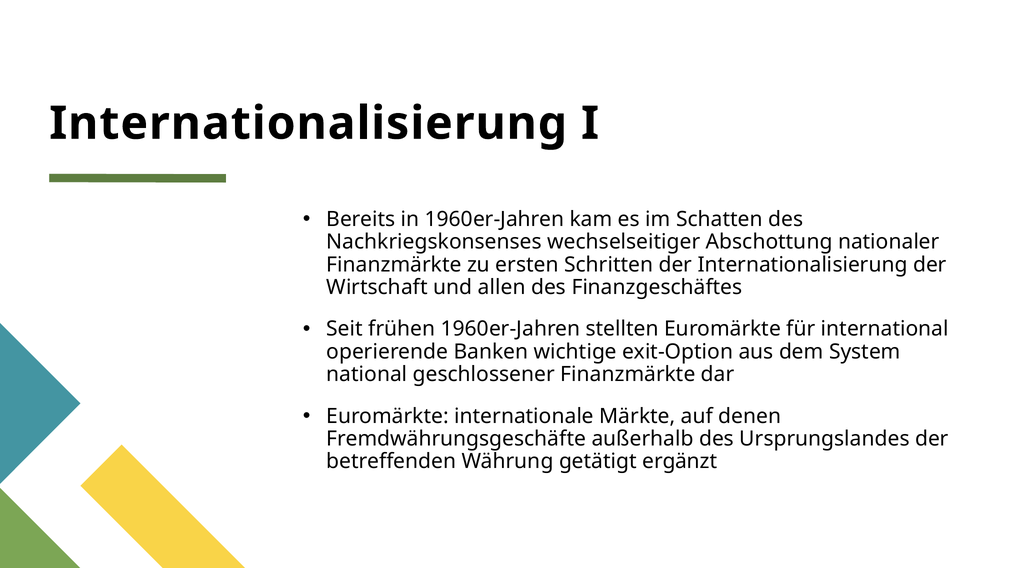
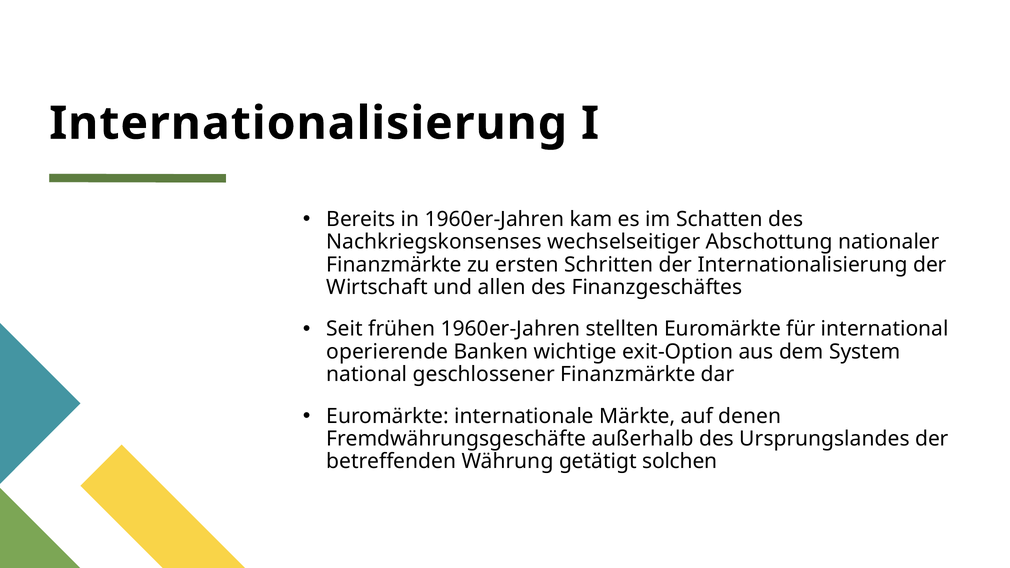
ergänzt: ergänzt -> solchen
